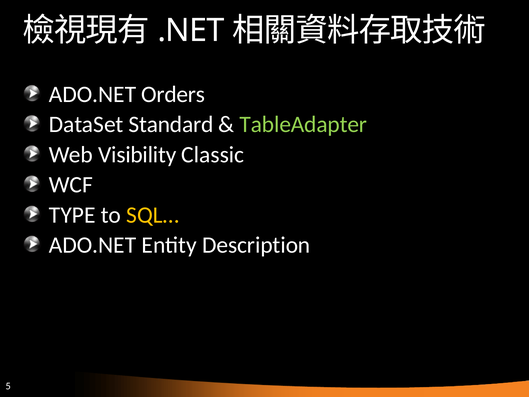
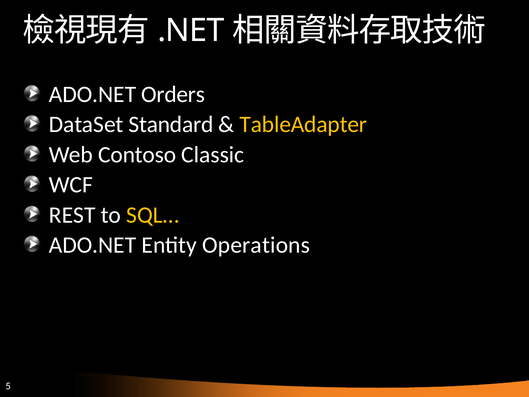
TableAdapter colour: light green -> yellow
Visibility: Visibility -> Contoso
TYPE: TYPE -> REST
Description: Description -> Operations
